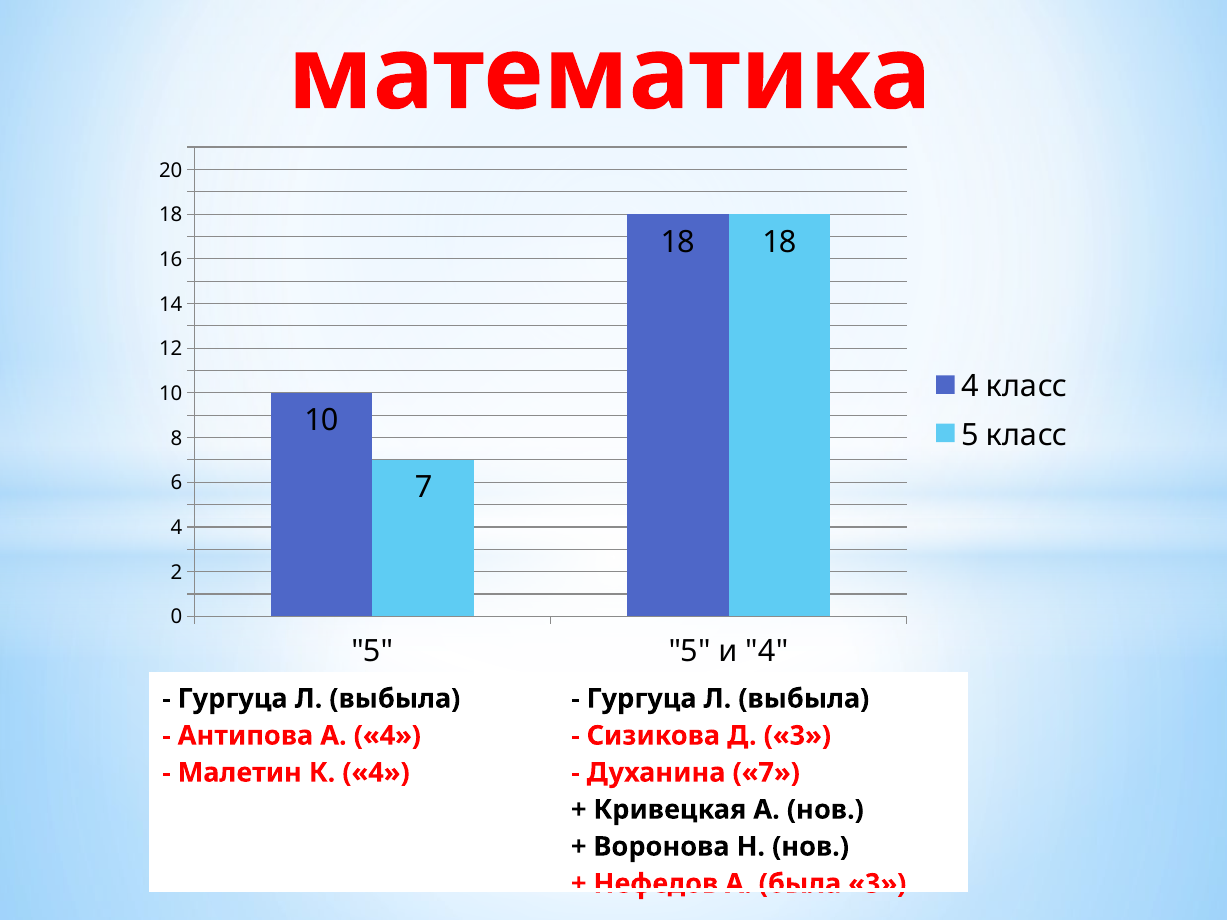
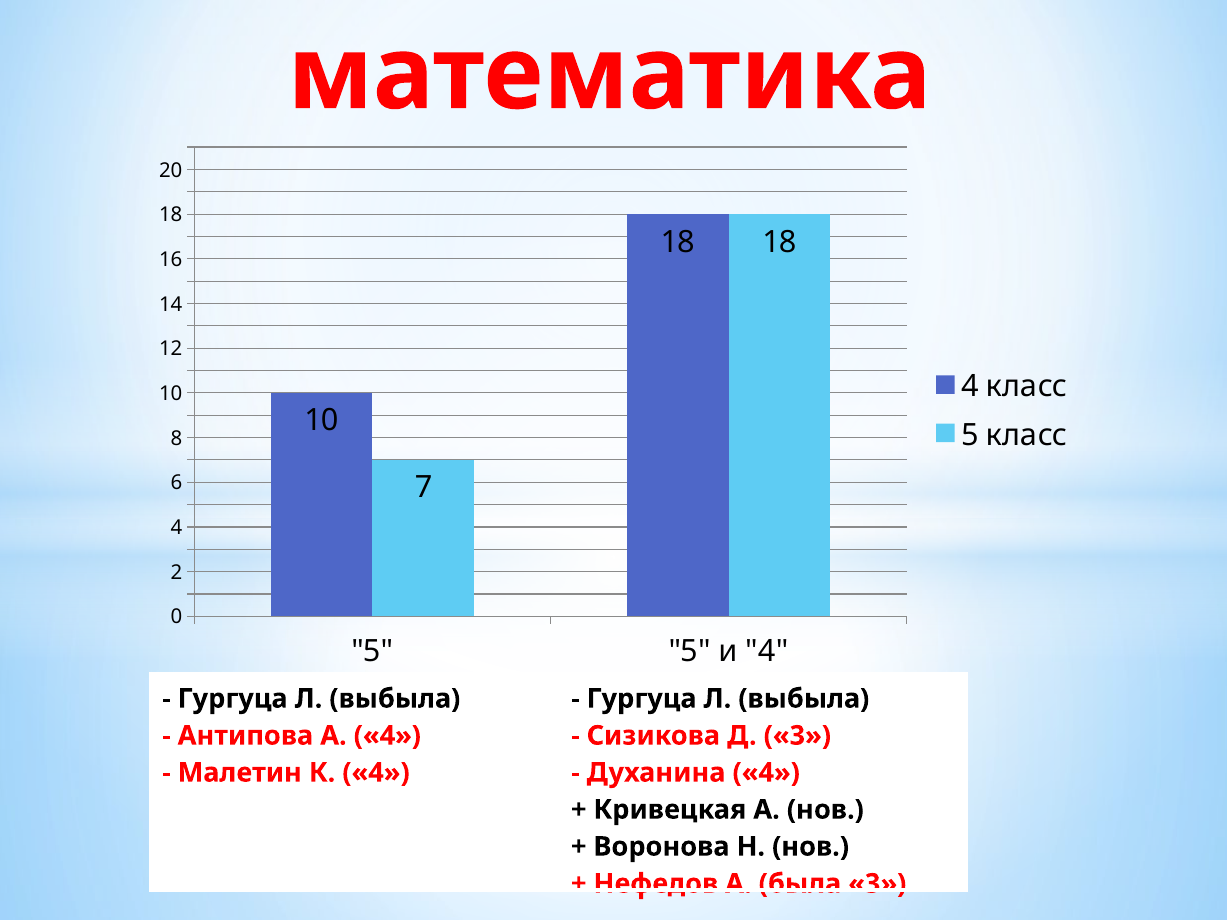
Духанина 7: 7 -> 4
